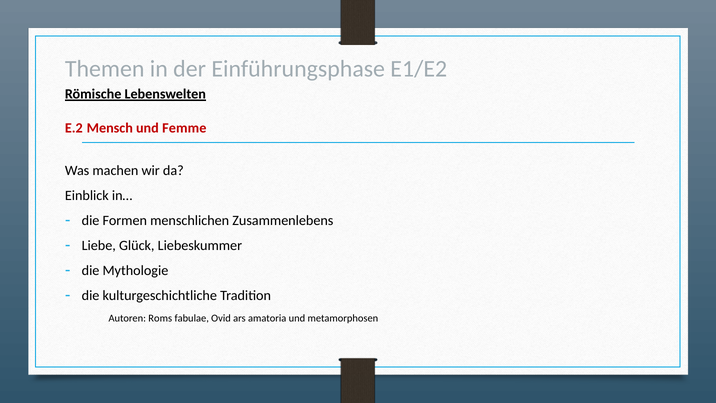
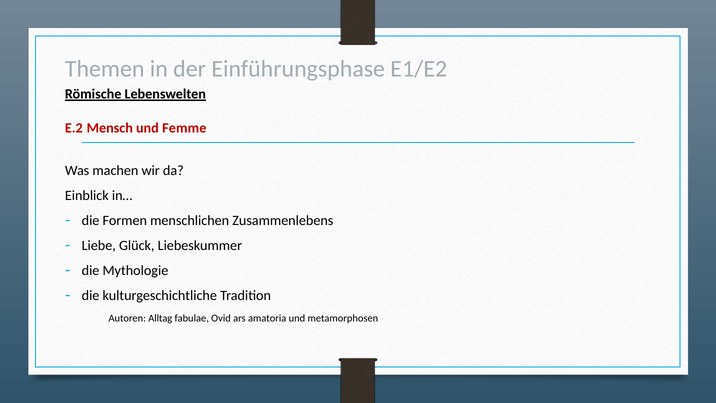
Roms: Roms -> Alltag
